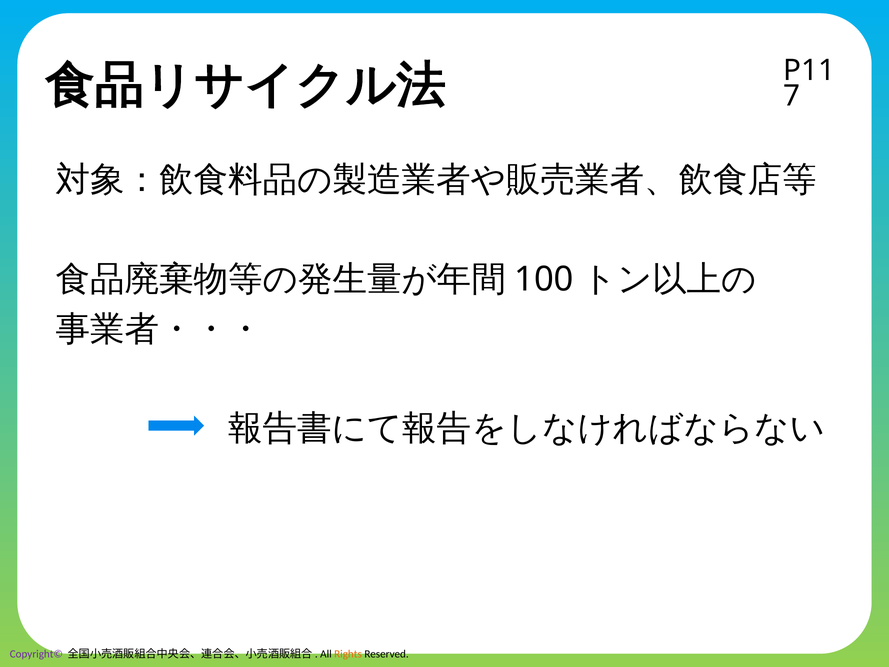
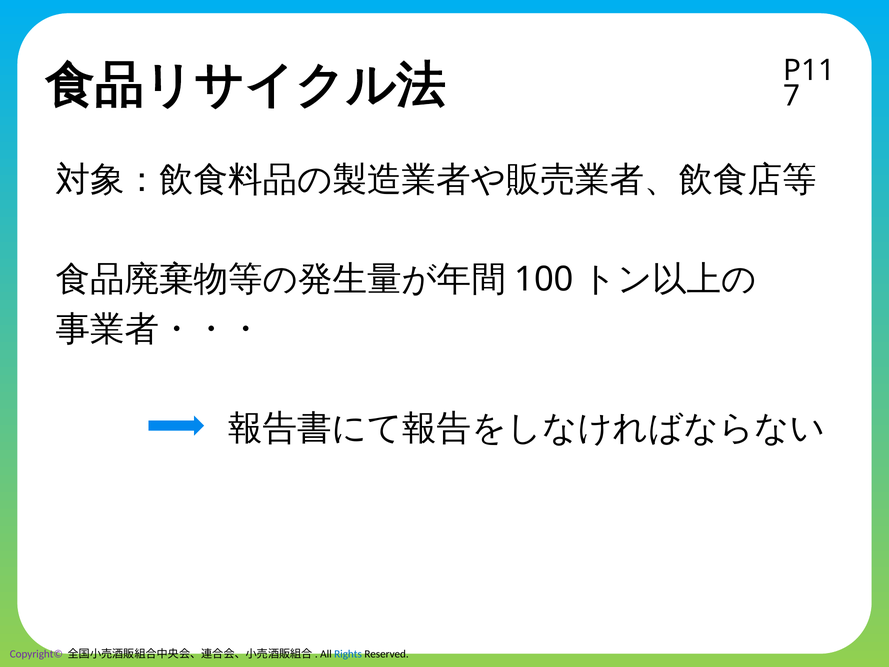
Rights colour: orange -> blue
